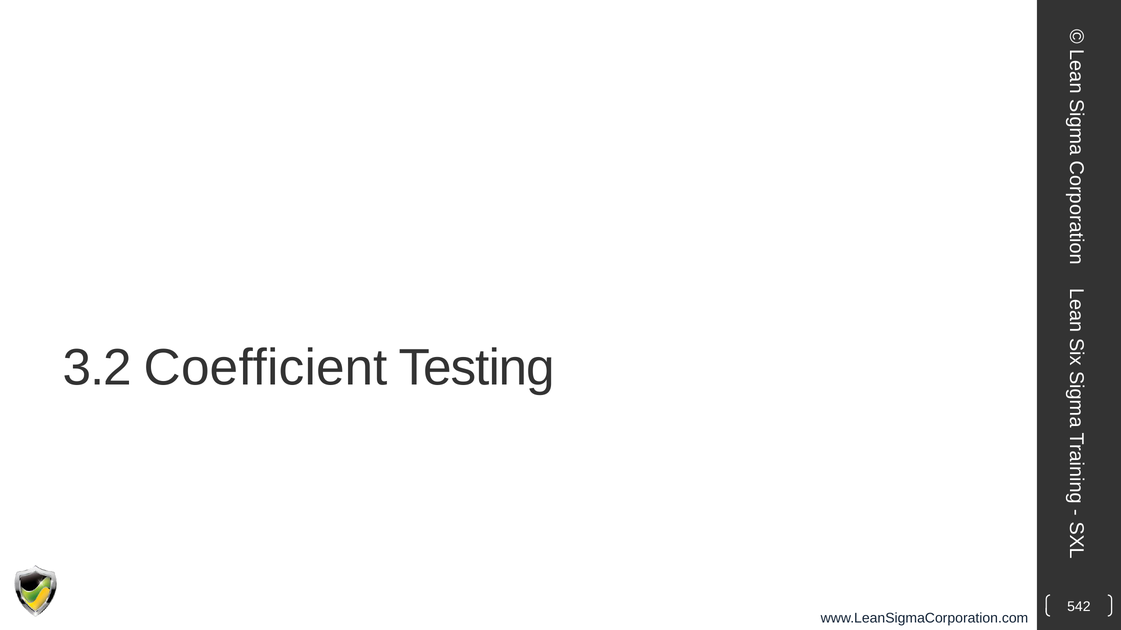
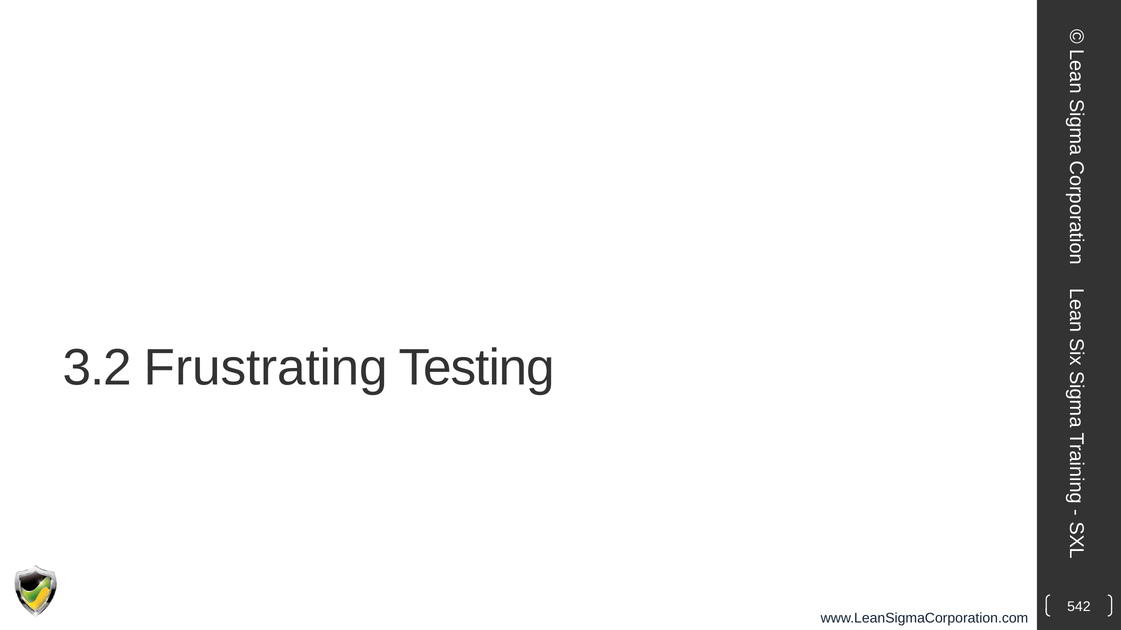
Coefficient: Coefficient -> Frustrating
